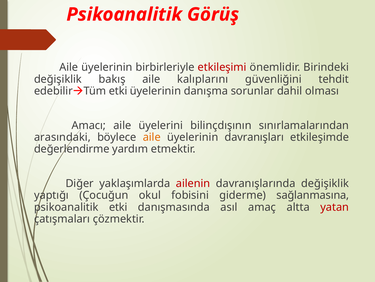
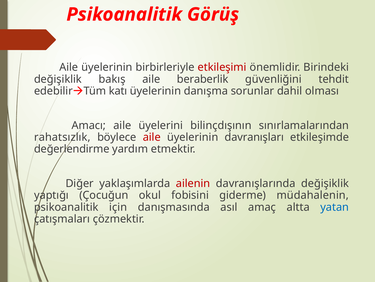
kalıplarını: kalıplarını -> beraberlik
edebilirTüm etki: etki -> katı
arasındaki: arasındaki -> rahatsızlık
aile at (152, 137) colour: orange -> red
sağlanmasına: sağlanmasına -> müdahalenin
psikoanalitik etki: etki -> için
yatan colour: red -> blue
